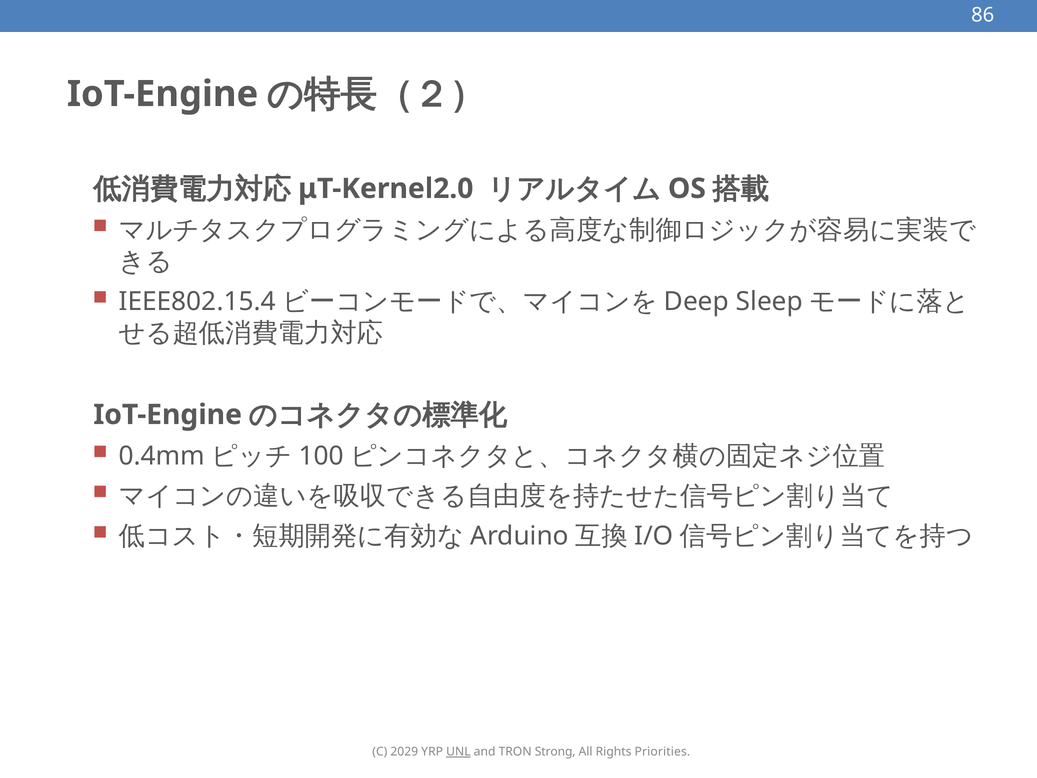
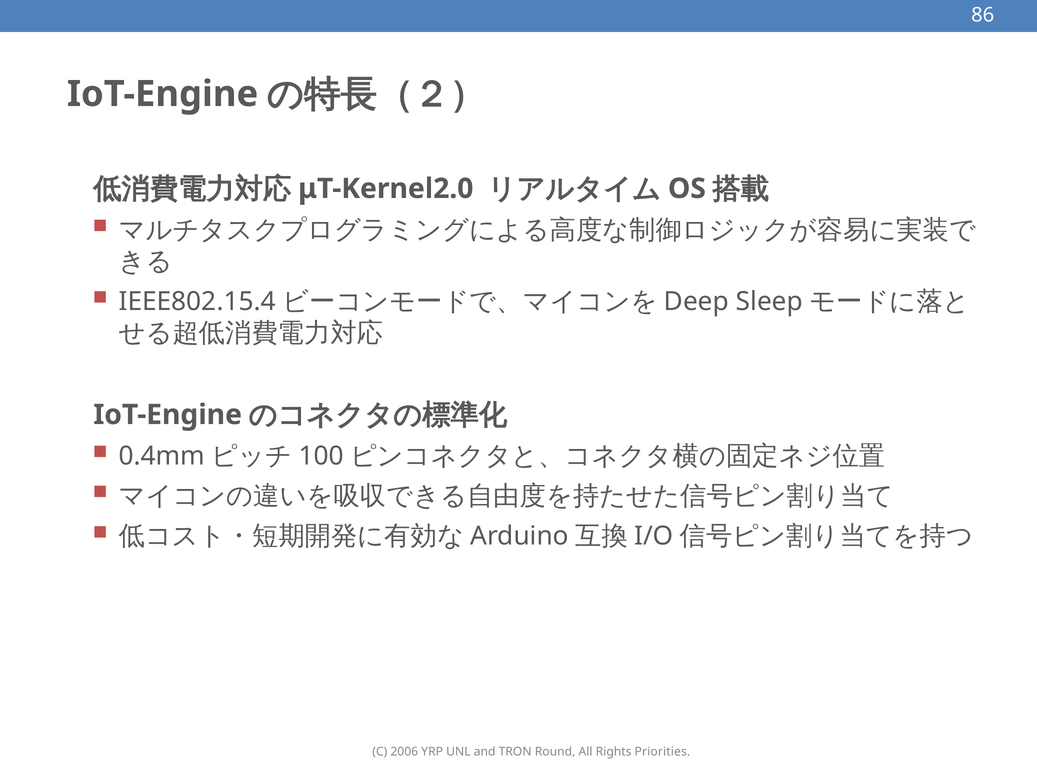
2029: 2029 -> 2006
UNL underline: present -> none
Strong: Strong -> Round
